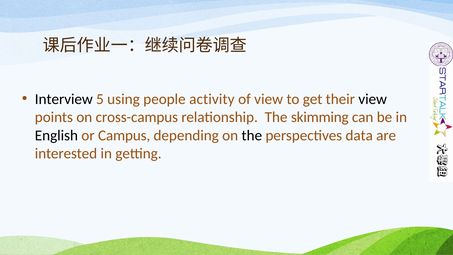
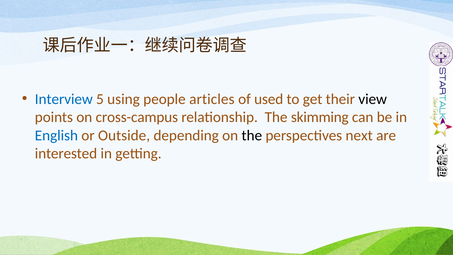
Interview colour: black -> blue
activity: activity -> articles
of view: view -> used
English colour: black -> blue
Campus: Campus -> Outside
data: data -> next
